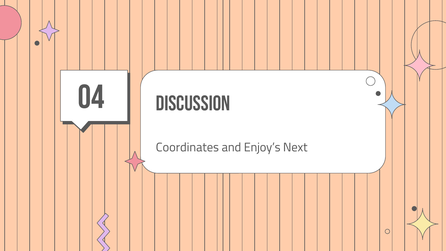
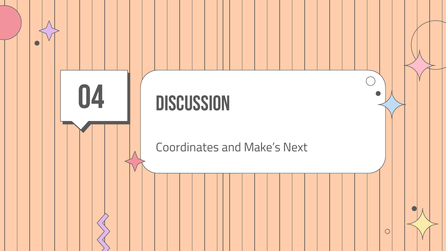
Enjoy’s: Enjoy’s -> Make’s
